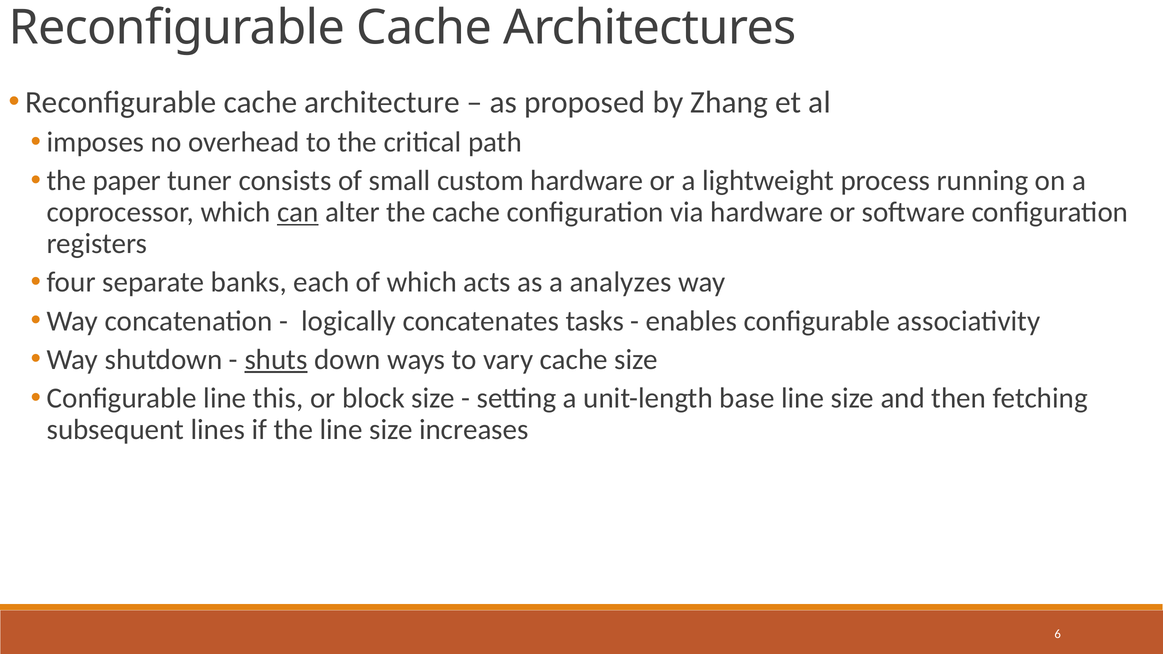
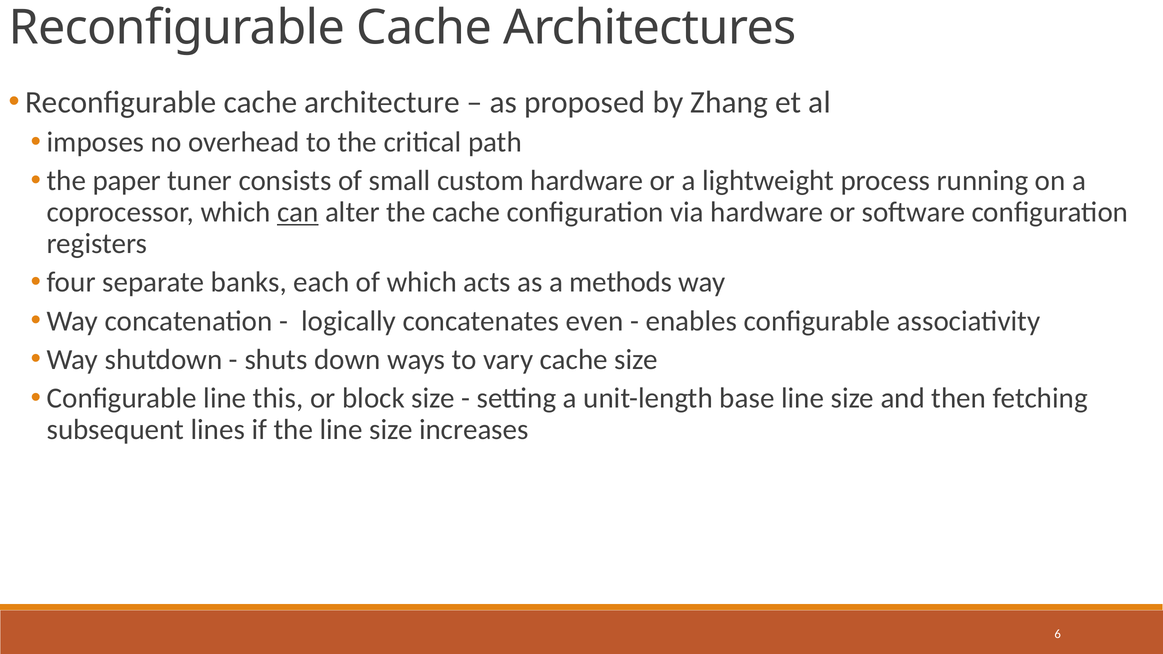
analyzes: analyzes -> methods
tasks: tasks -> even
shuts underline: present -> none
